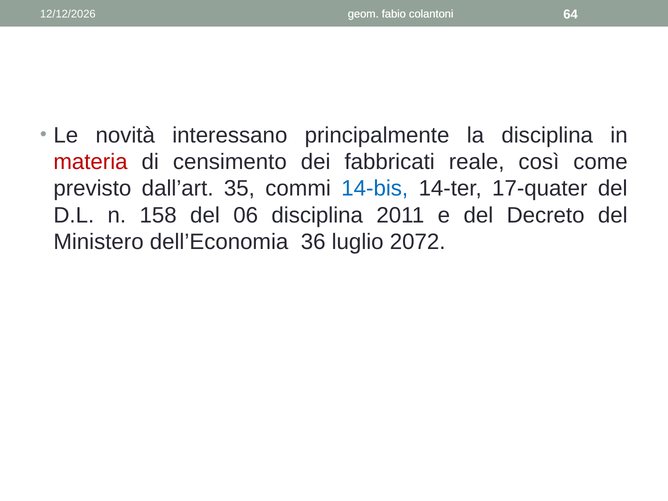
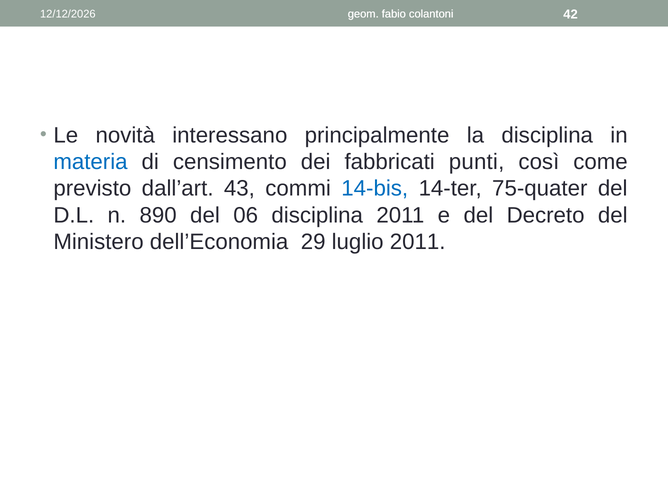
64: 64 -> 42
materia colour: red -> blue
reale: reale -> punti
35: 35 -> 43
17-quater: 17-quater -> 75-quater
158: 158 -> 890
36: 36 -> 29
luglio 2072: 2072 -> 2011
